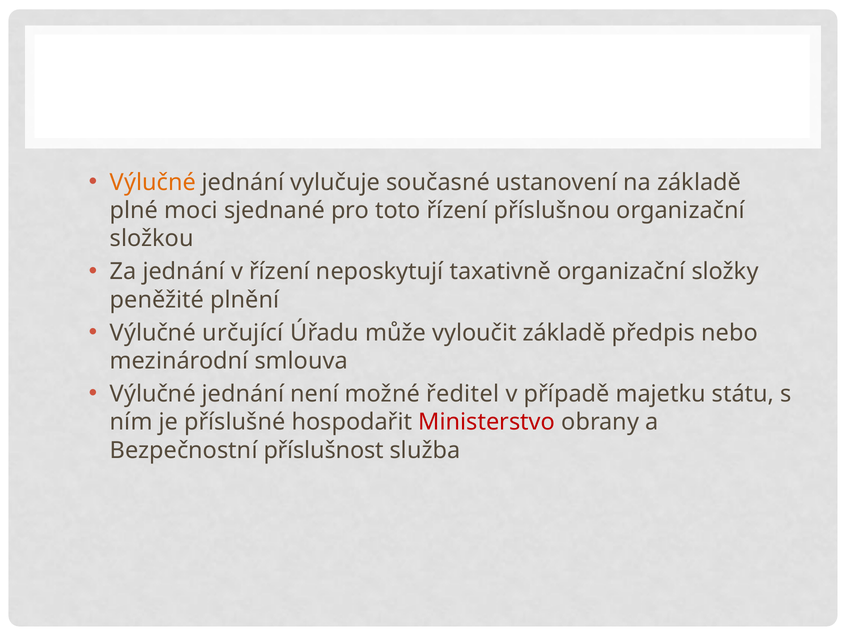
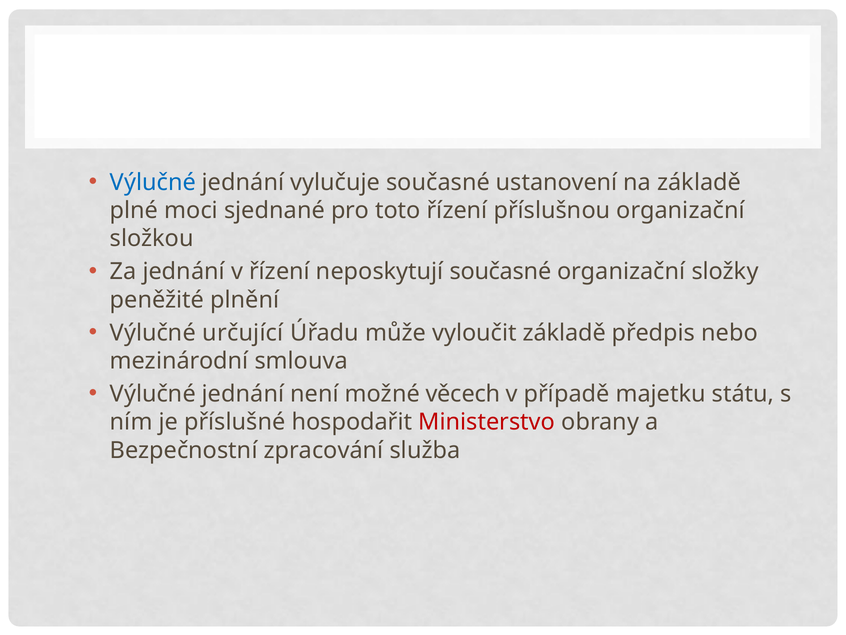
Výlučné at (153, 182) colour: orange -> blue
neposkytují taxativně: taxativně -> současné
ředitel: ředitel -> věcech
příslušnost: příslušnost -> zpracování
